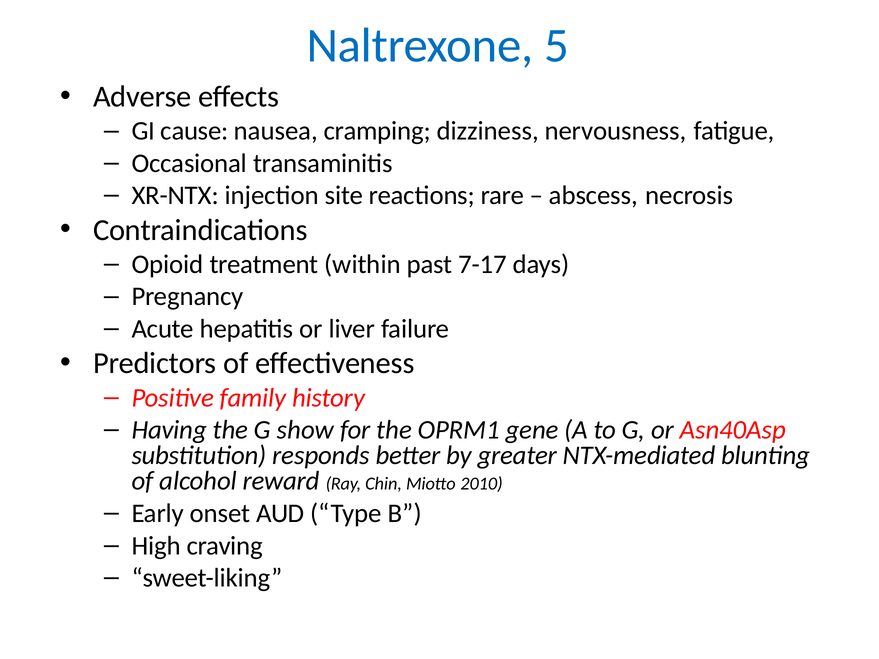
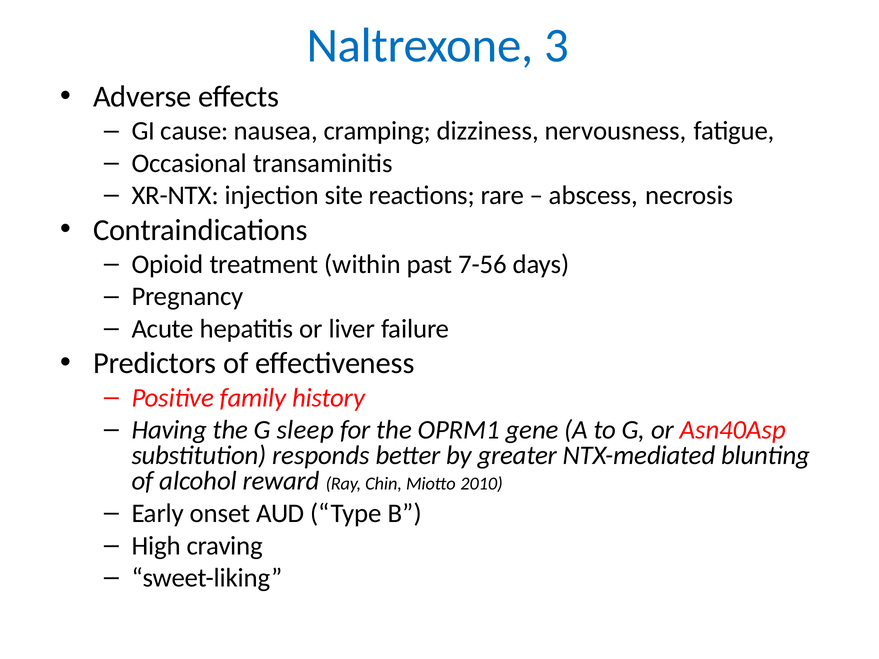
5: 5 -> 3
7-17: 7-17 -> 7-56
show: show -> sleep
